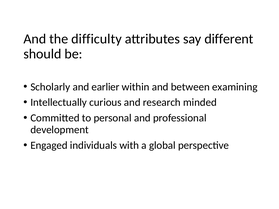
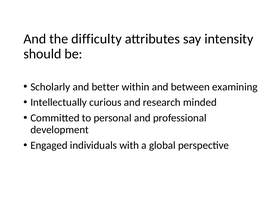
different: different -> intensity
earlier: earlier -> better
